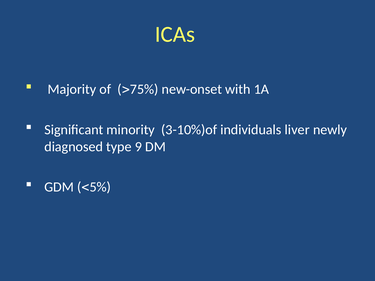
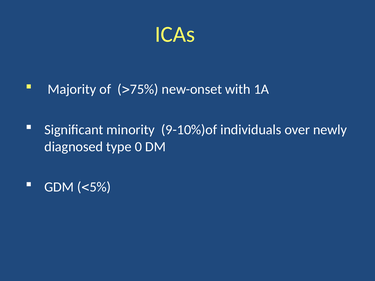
3-10%)of: 3-10%)of -> 9-10%)of
liver: liver -> over
9: 9 -> 0
